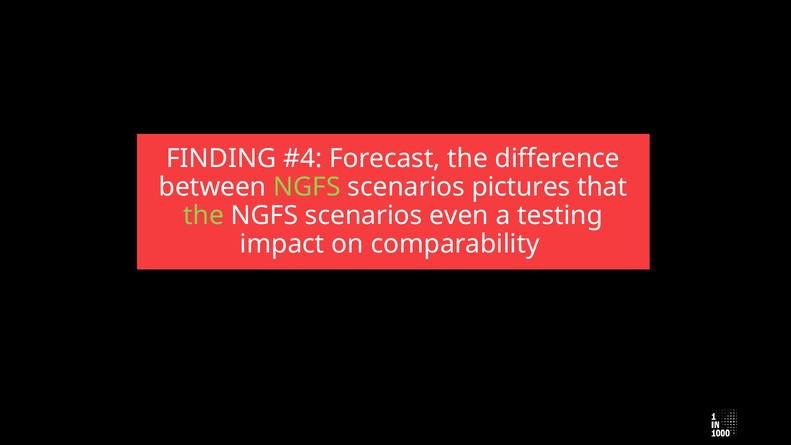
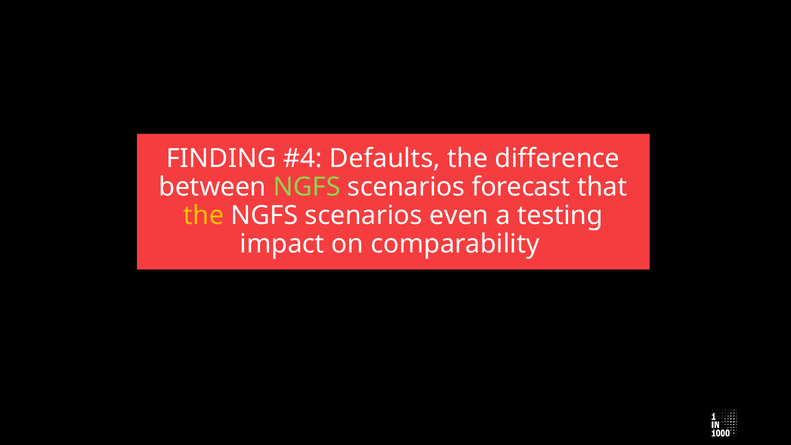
Forecast: Forecast -> Defaults
pictures: pictures -> forecast
the at (204, 216) colour: light green -> yellow
